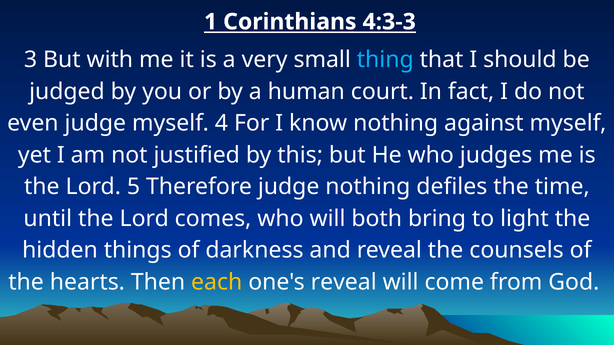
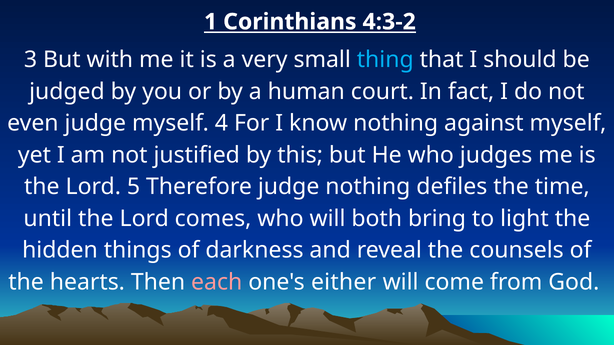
4:3-3: 4:3-3 -> 4:3-2
each colour: yellow -> pink
one's reveal: reveal -> either
